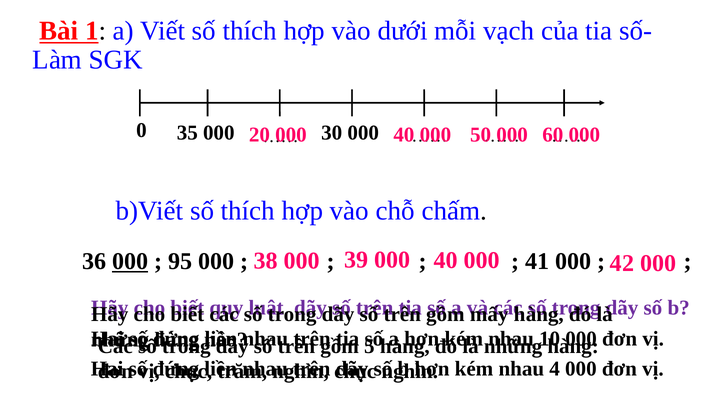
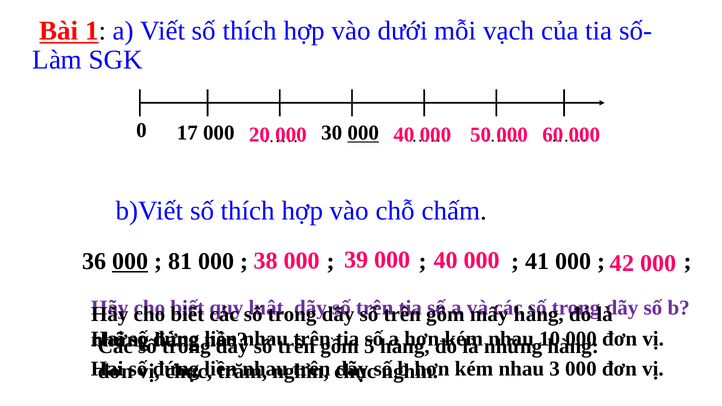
35: 35 -> 17
000 at (363, 133) underline: none -> present
95: 95 -> 81
4: 4 -> 3
